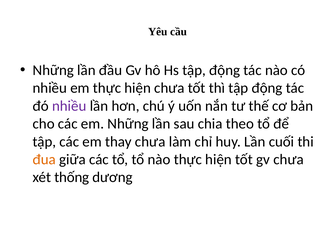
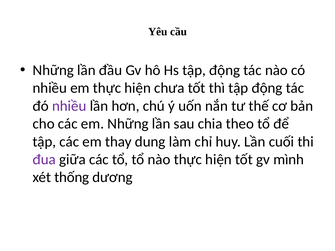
thay chưa: chưa -> dung
đua colour: orange -> purple
gv chưa: chưa -> mình
